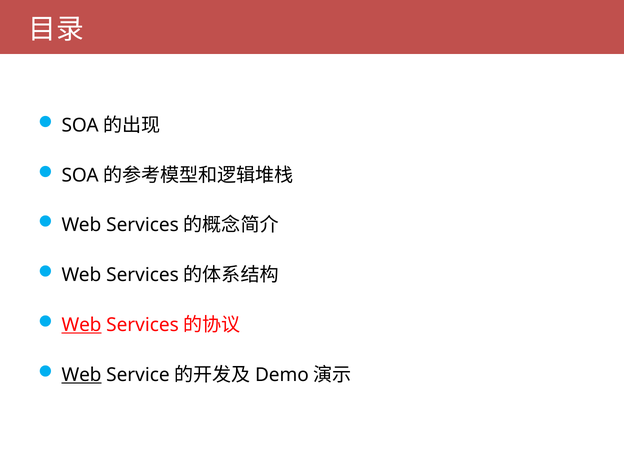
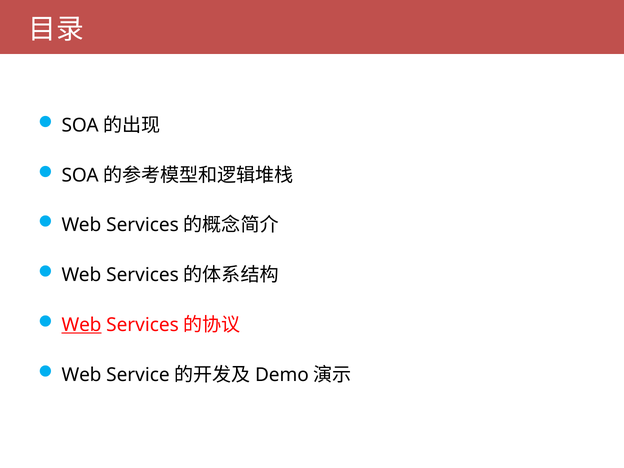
Web at (82, 375) underline: present -> none
